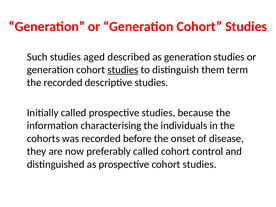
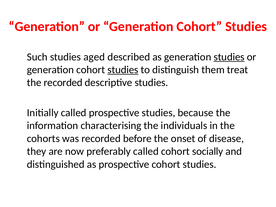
studies at (229, 57) underline: none -> present
term: term -> treat
control: control -> socially
